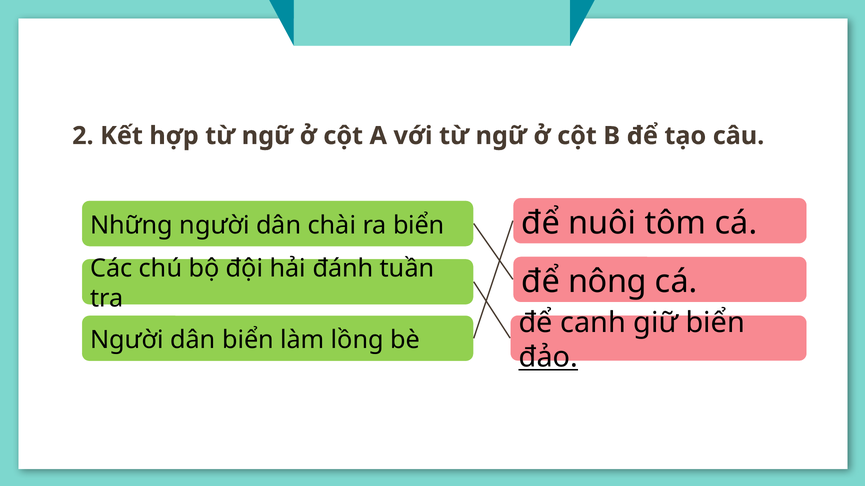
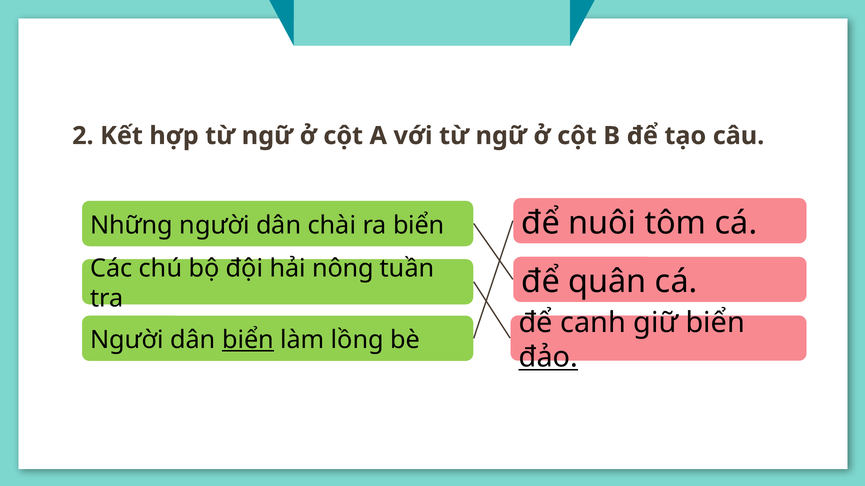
đánh: đánh -> nông
nông: nông -> quân
biển at (248, 340) underline: none -> present
